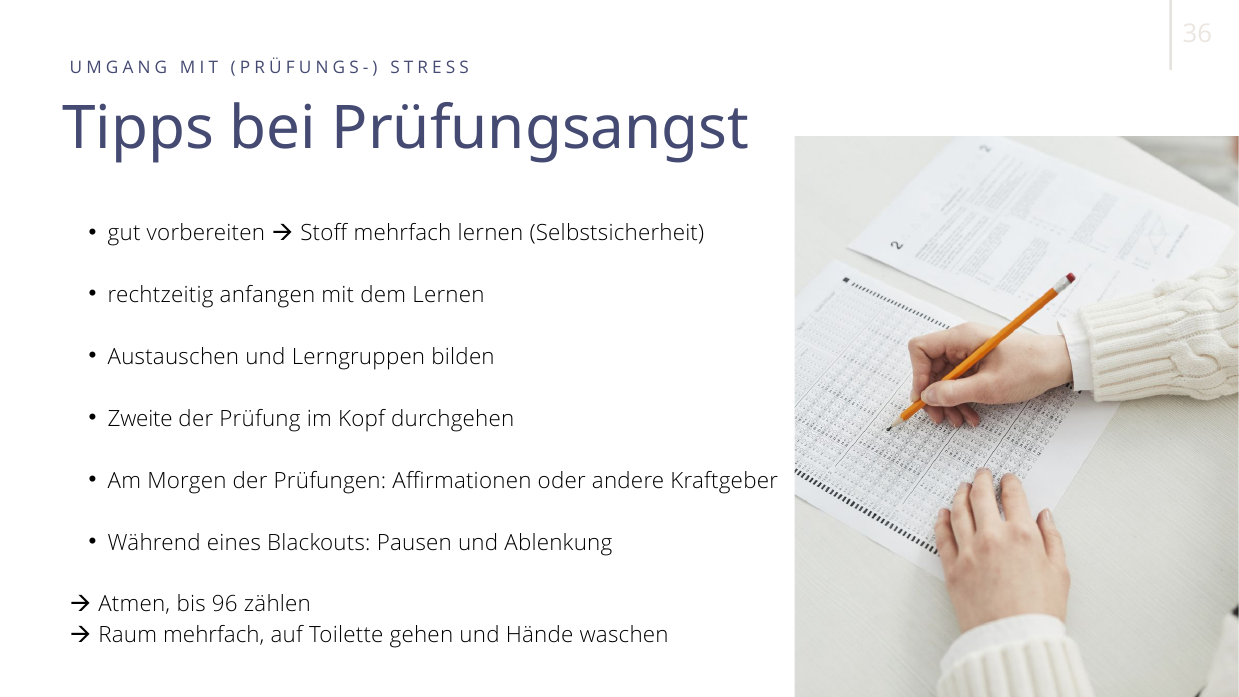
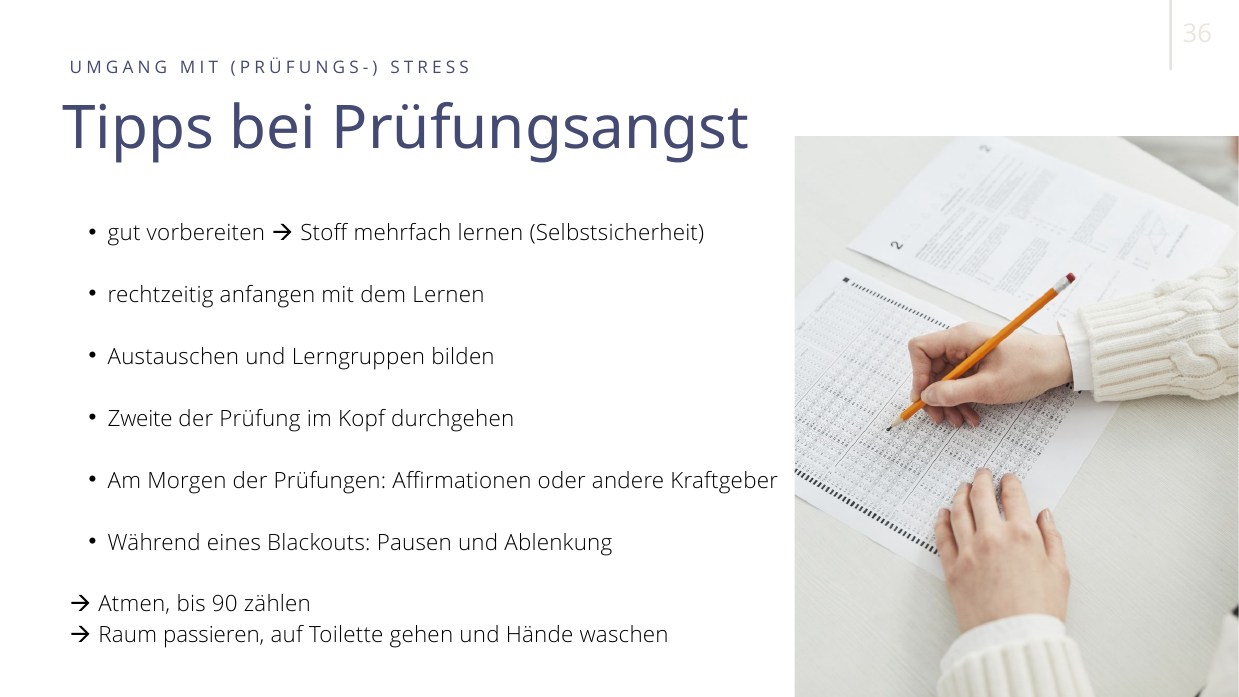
96: 96 -> 90
Raum mehrfach: mehrfach -> passieren
